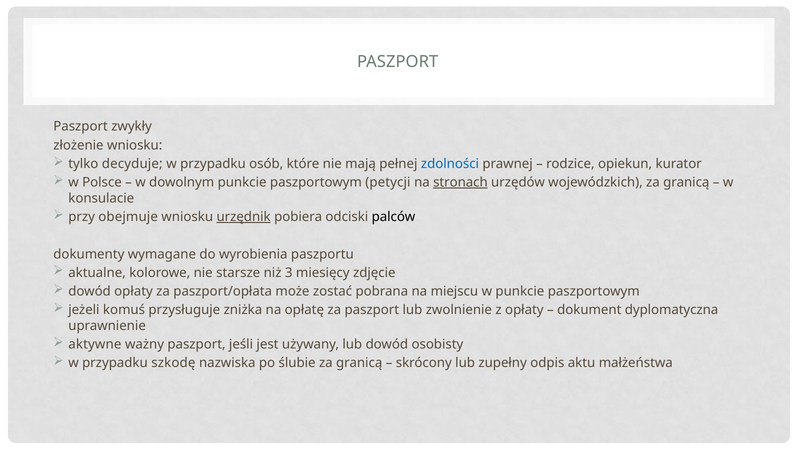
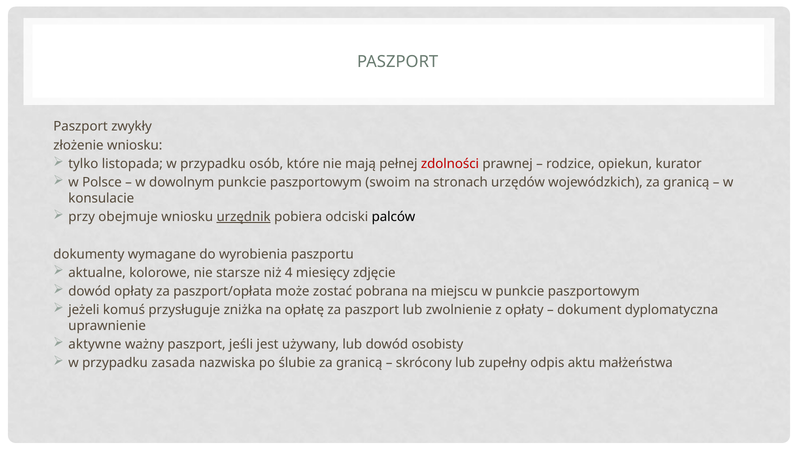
decyduje: decyduje -> listopada
zdolności colour: blue -> red
petycji: petycji -> swoim
stronach underline: present -> none
3: 3 -> 4
szkodę: szkodę -> zasada
